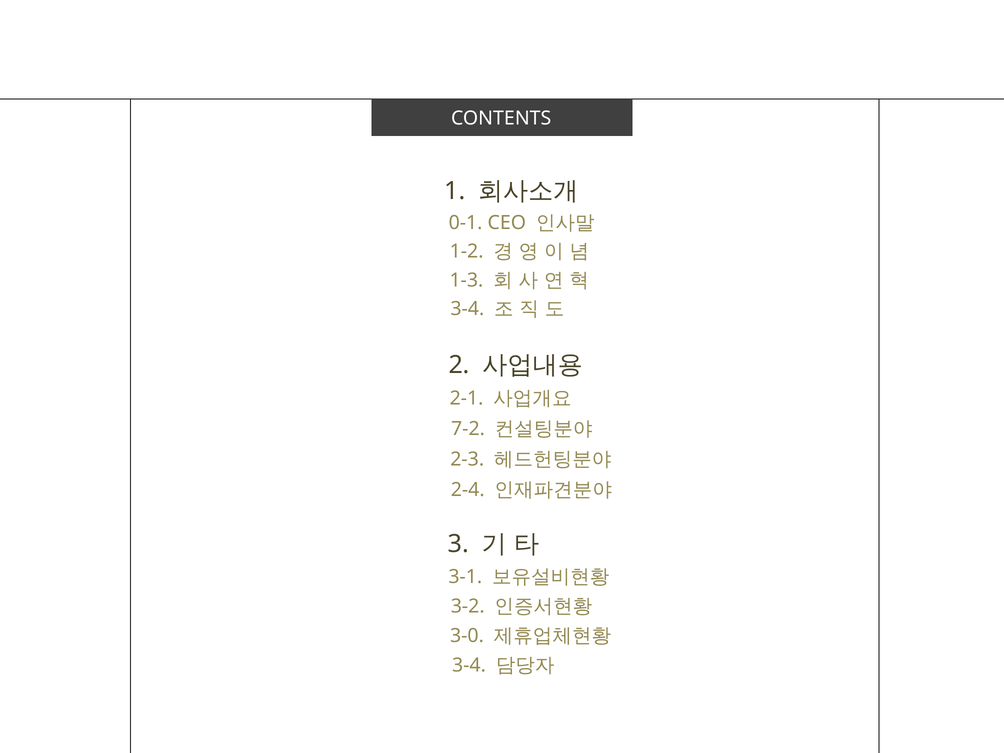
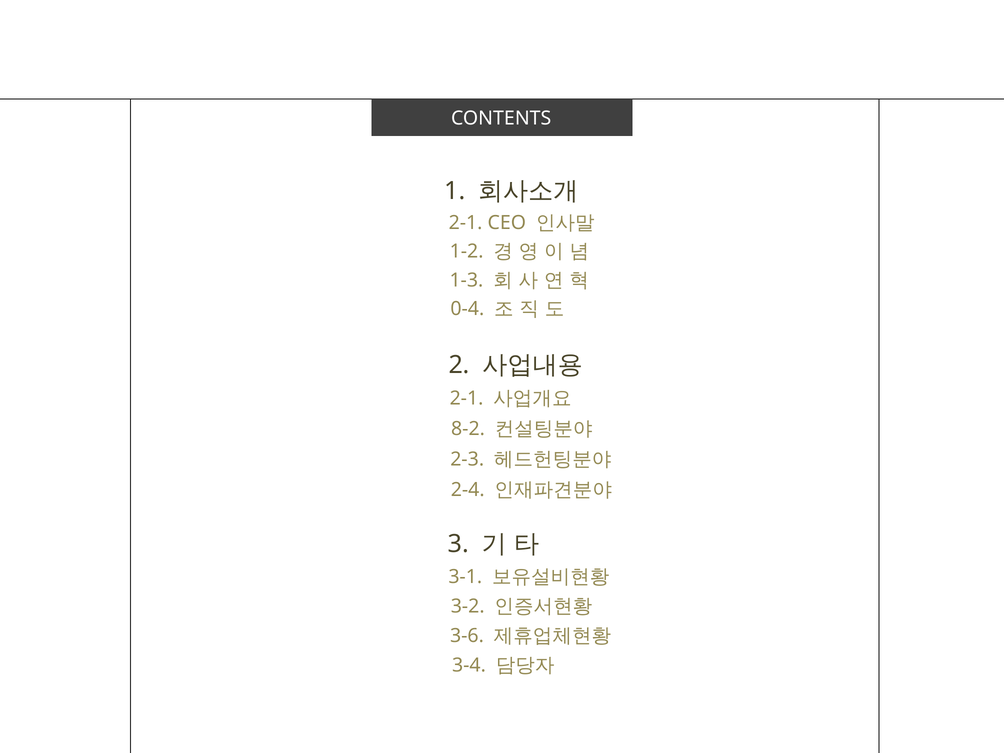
0-1 at (466, 223): 0-1 -> 2-1
3-4 at (467, 309): 3-4 -> 0-4
7-2: 7-2 -> 8-2
3-0: 3-0 -> 3-6
